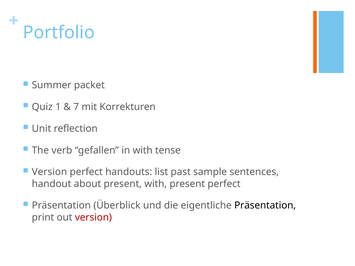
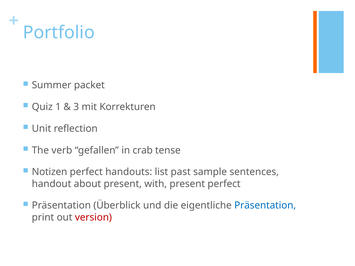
7: 7 -> 3
in with: with -> crab
Version at (49, 172): Version -> Notizen
Präsentation at (265, 206) colour: black -> blue
